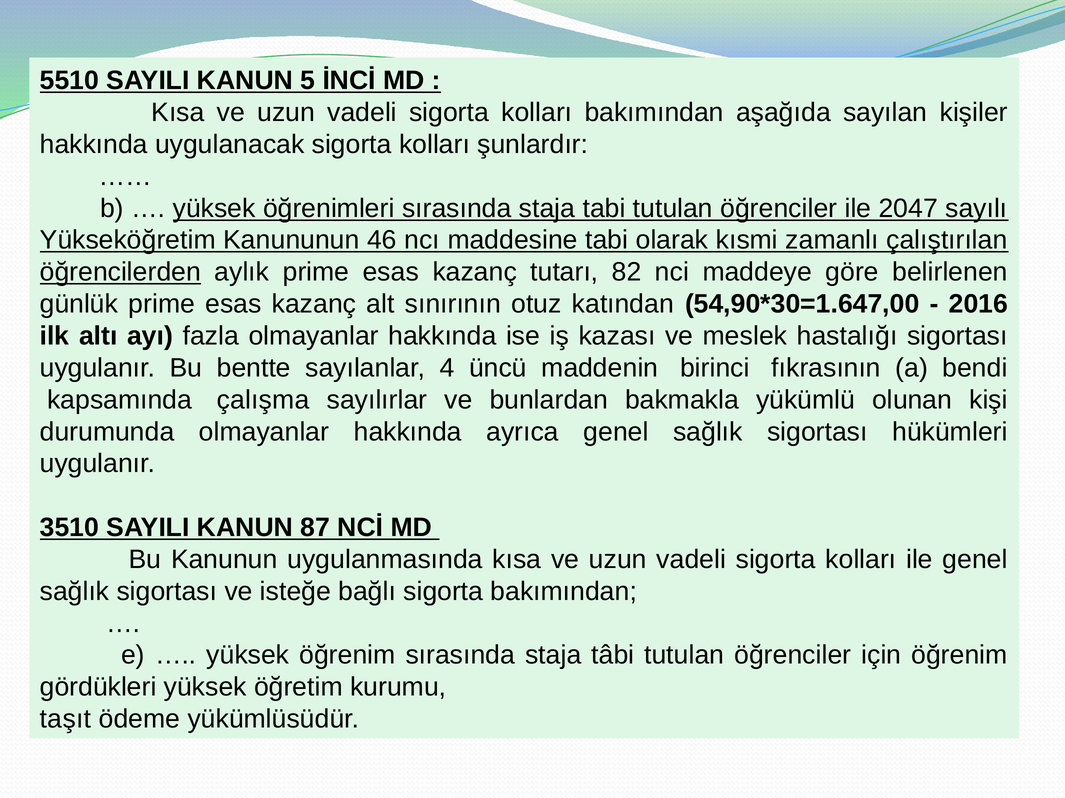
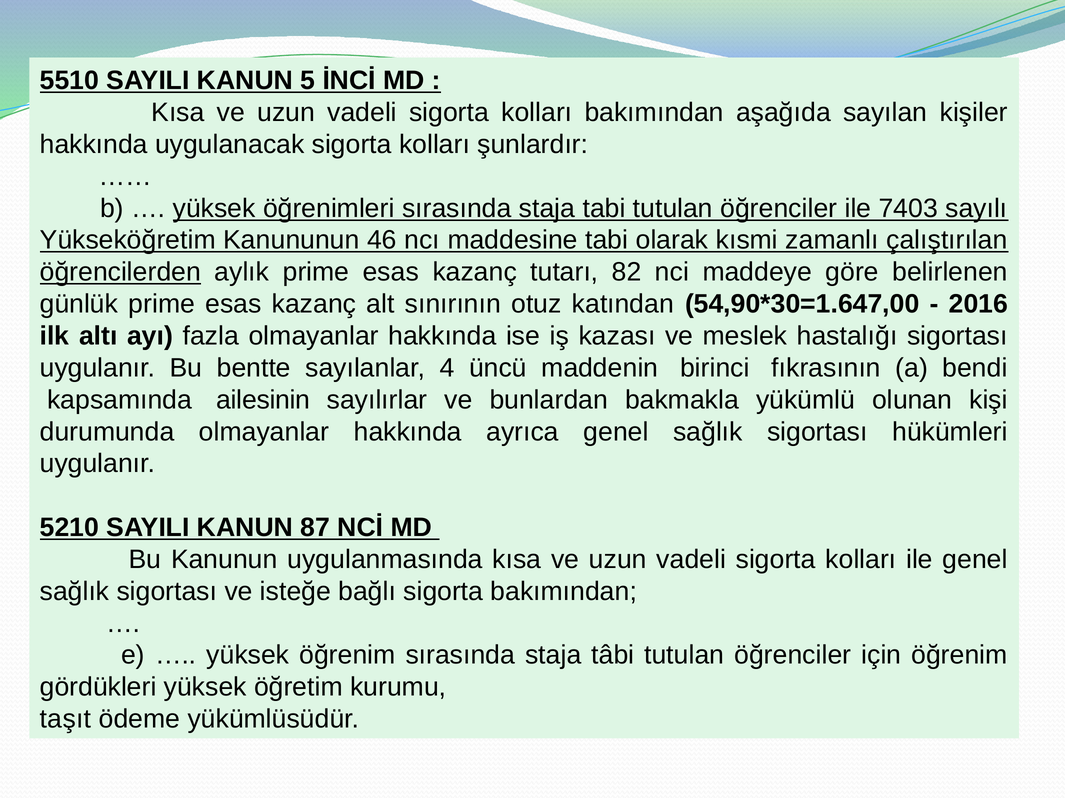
2047: 2047 -> 7403
çalışma: çalışma -> ailesinin
3510: 3510 -> 5210
